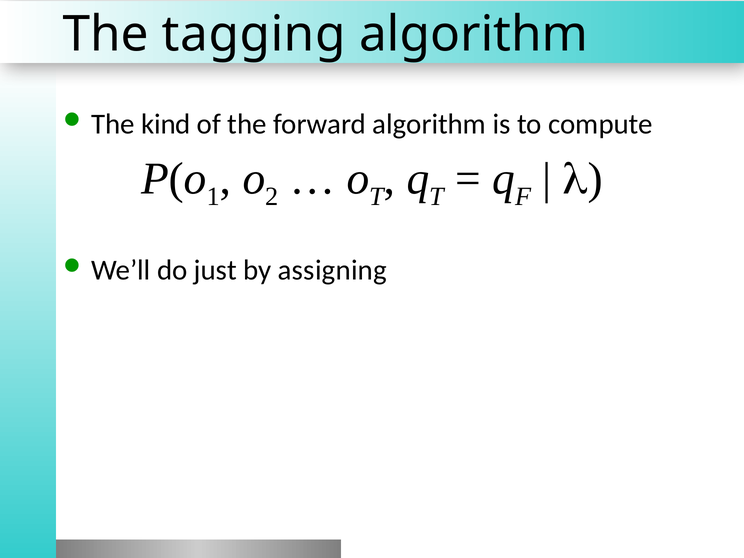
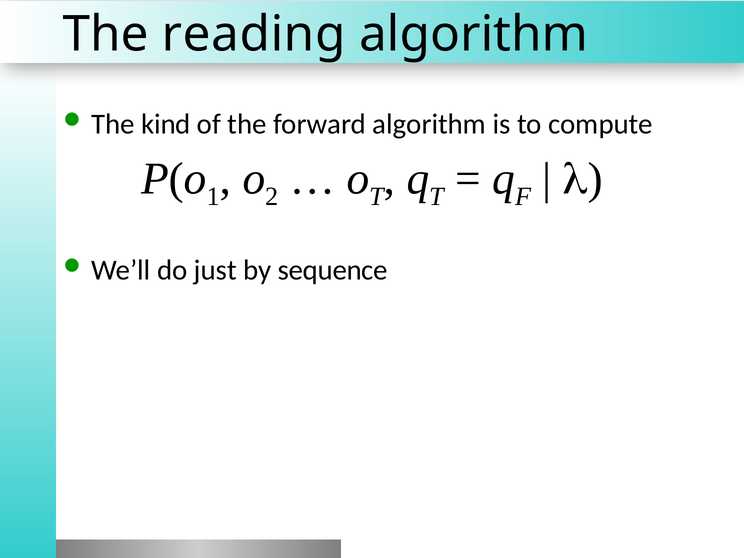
tagging: tagging -> reading
assigning: assigning -> sequence
